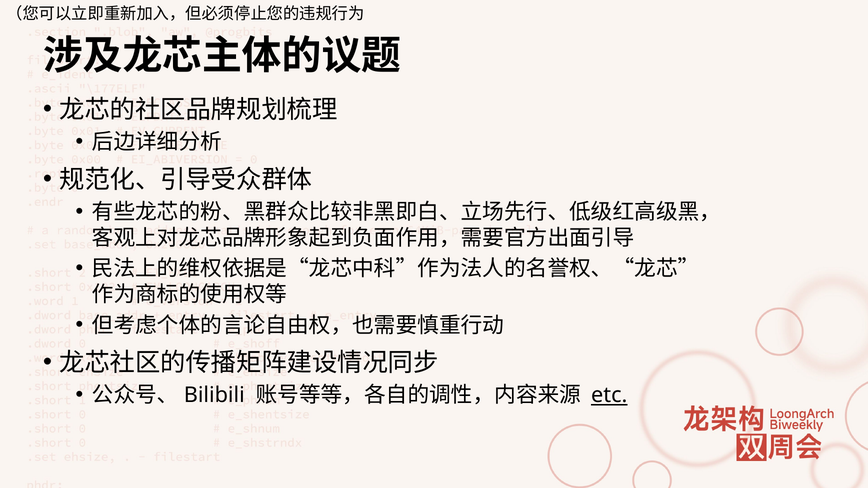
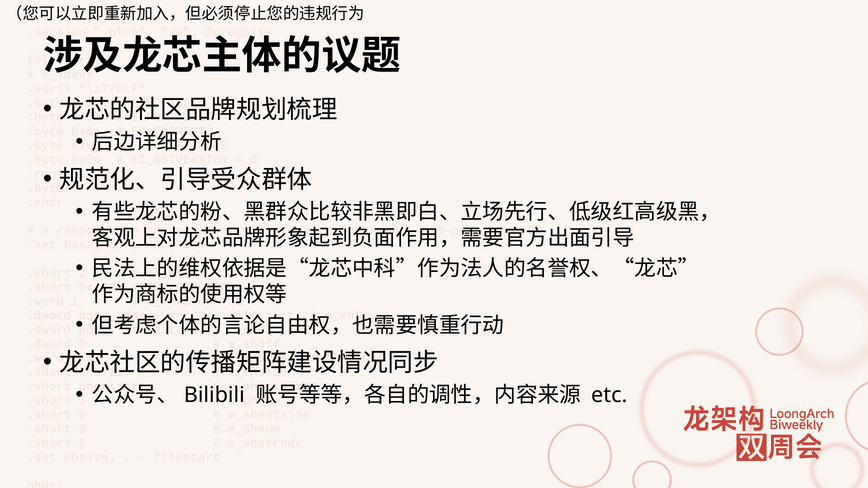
etc underline: present -> none
